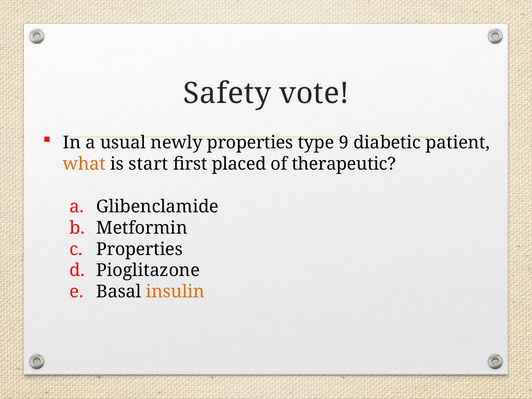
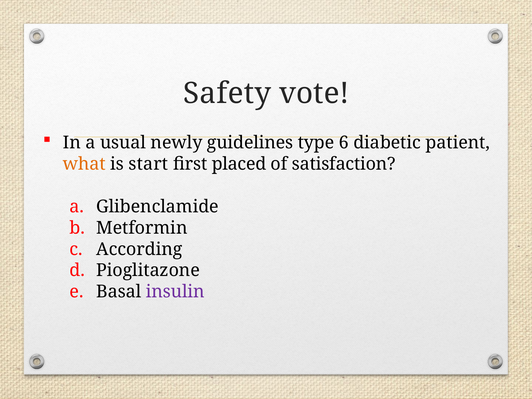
newly properties: properties -> guidelines
9: 9 -> 6
therapeutic: therapeutic -> satisfaction
Properties at (139, 249): Properties -> According
insulin colour: orange -> purple
